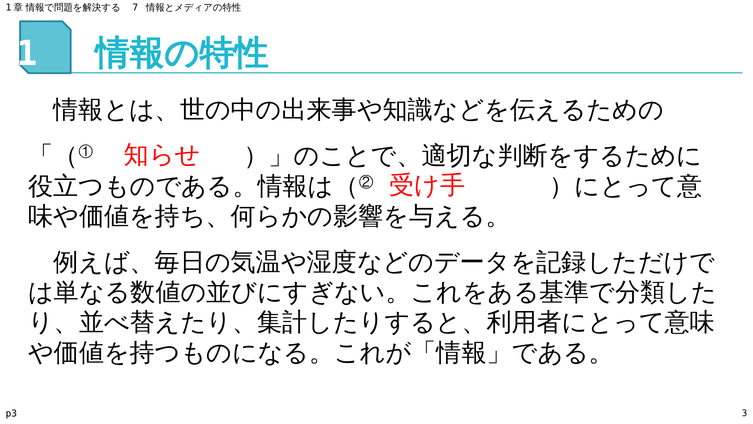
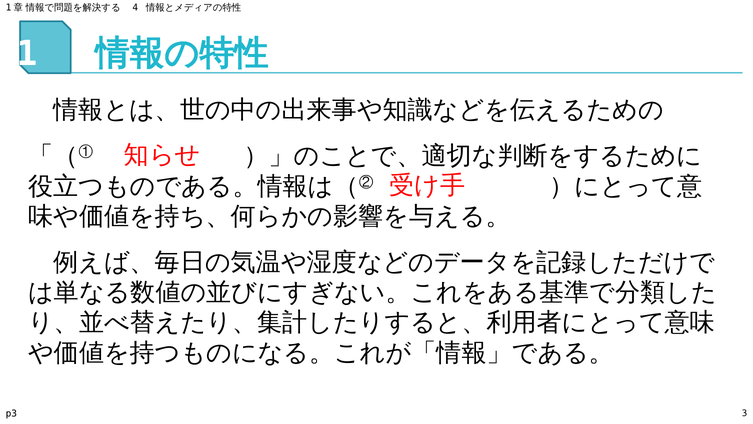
7: 7 -> 4
